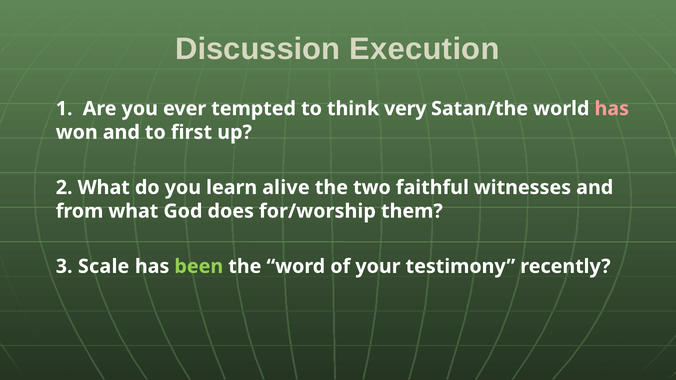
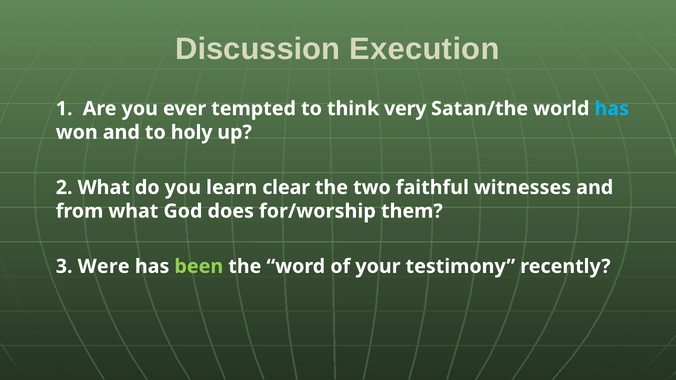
has at (612, 109) colour: pink -> light blue
first: first -> holy
alive: alive -> clear
Scale: Scale -> Were
